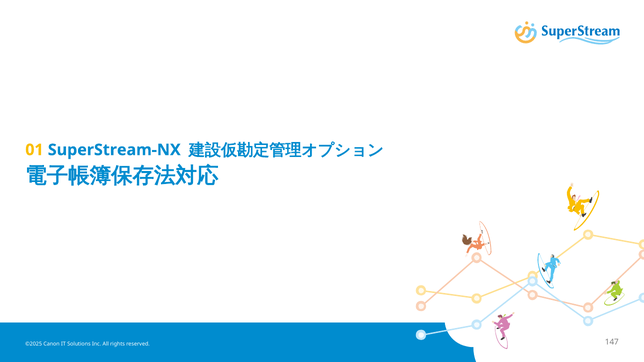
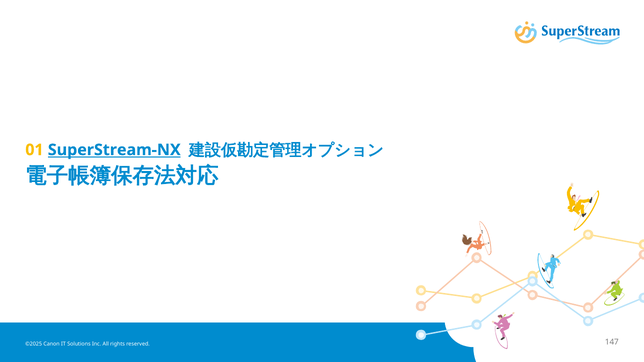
SuperStream-NX underline: none -> present
